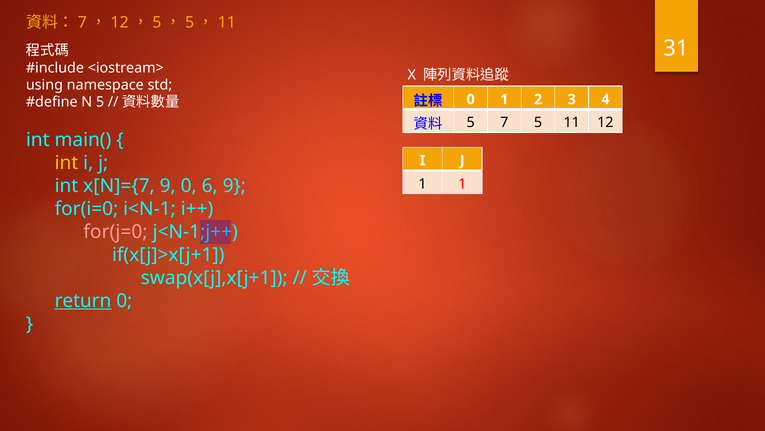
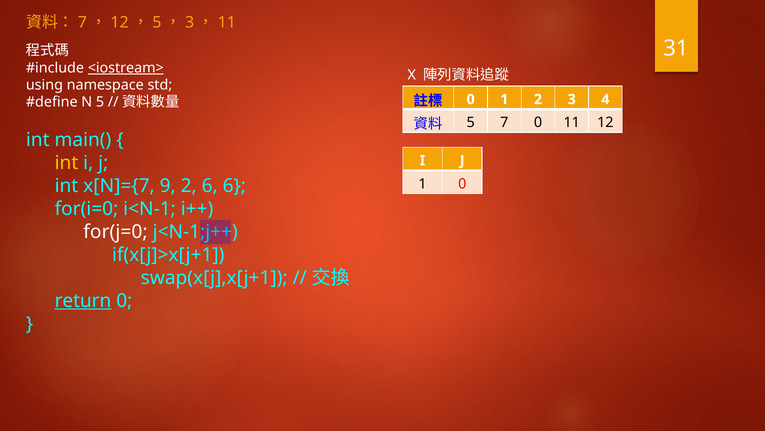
5 at (190, 22): 5 -> 3
<iostream> underline: none -> present
7 5: 5 -> 0
1 1: 1 -> 0
9 0: 0 -> 2
6 9: 9 -> 6
for(j=0 colour: pink -> white
